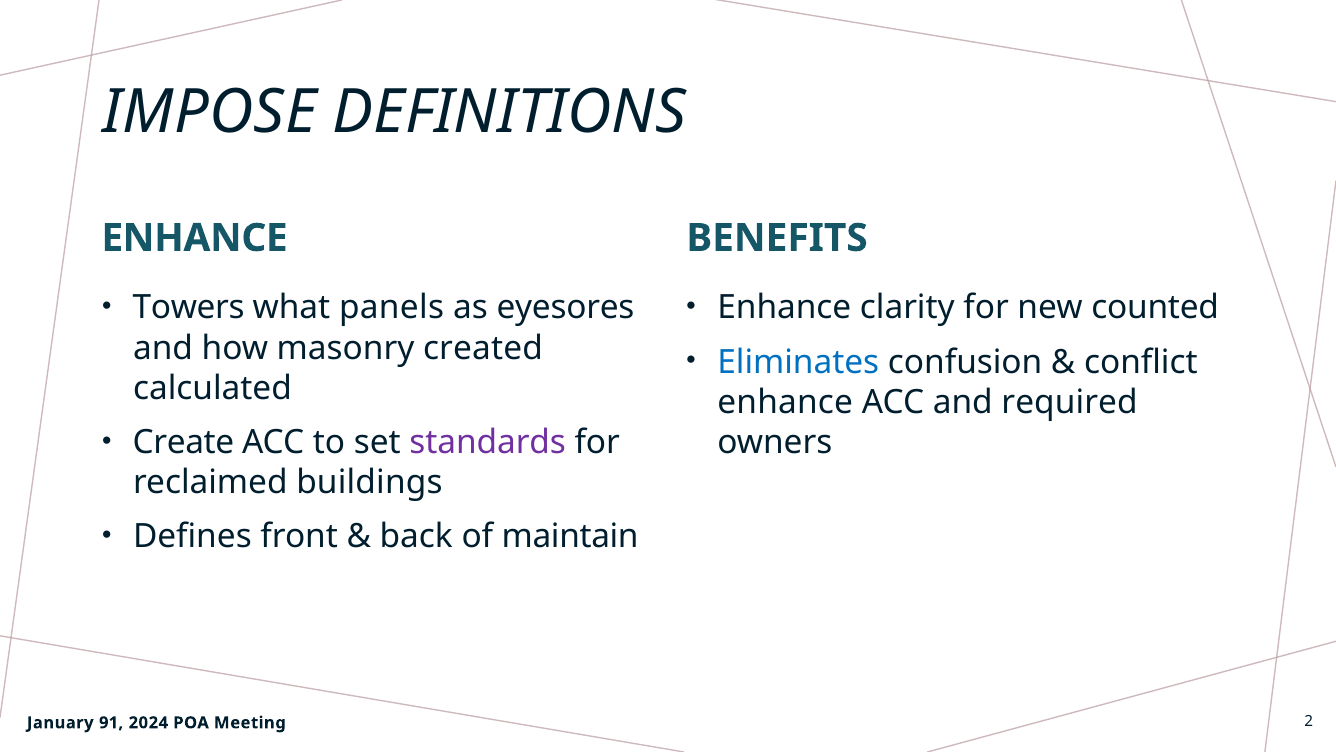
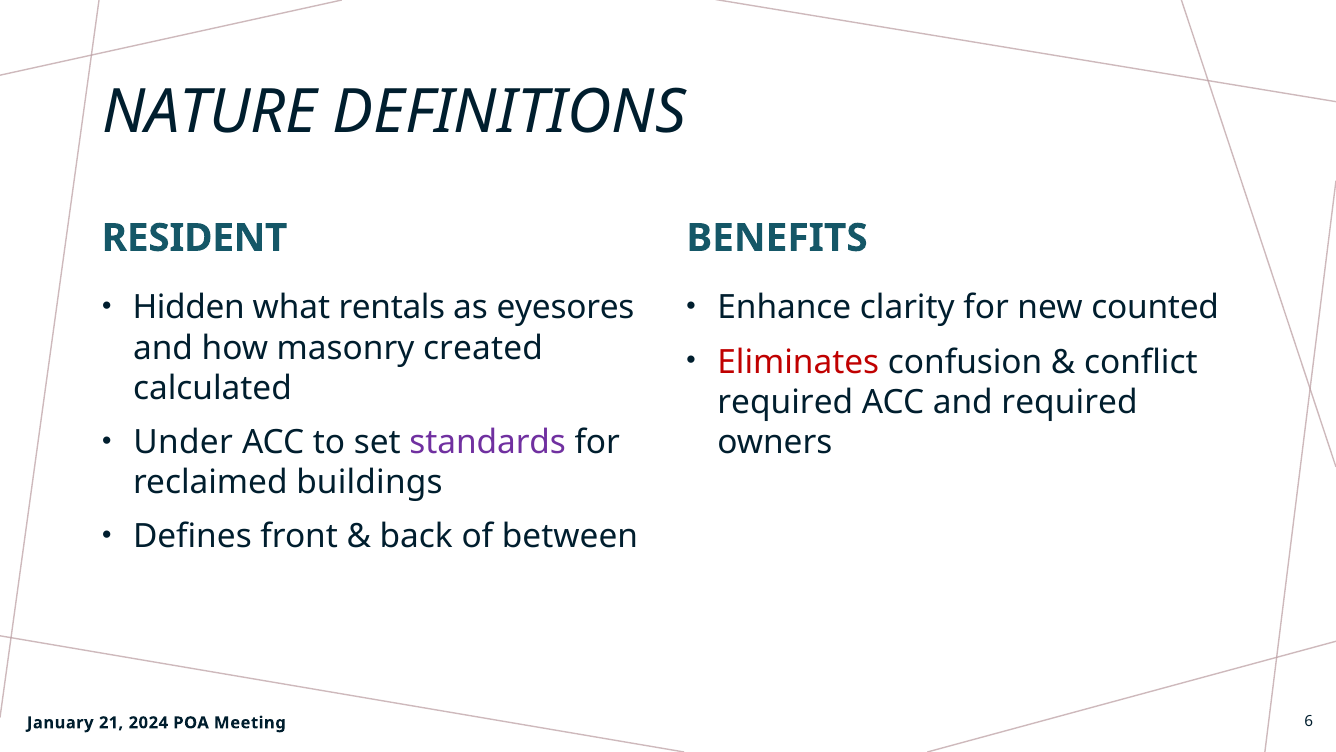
IMPOSE: IMPOSE -> NATURE
ENHANCE at (195, 238): ENHANCE -> RESIDENT
Towers: Towers -> Hidden
panels: panels -> rentals
Eliminates colour: blue -> red
enhance at (785, 402): enhance -> required
Create: Create -> Under
maintain: maintain -> between
91: 91 -> 21
2: 2 -> 6
